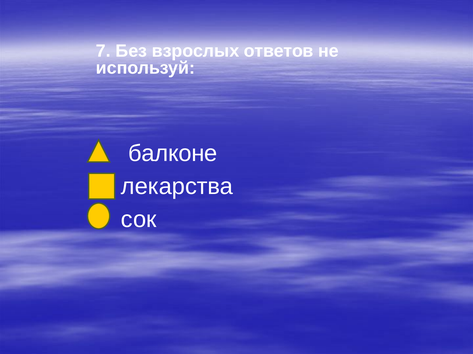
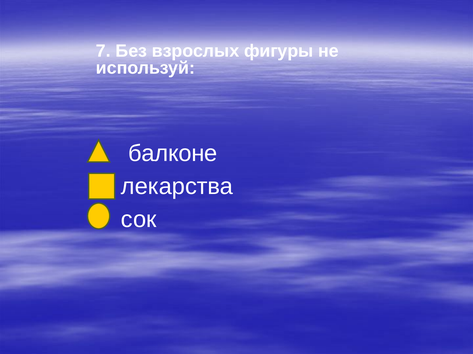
ответов: ответов -> фигуры
